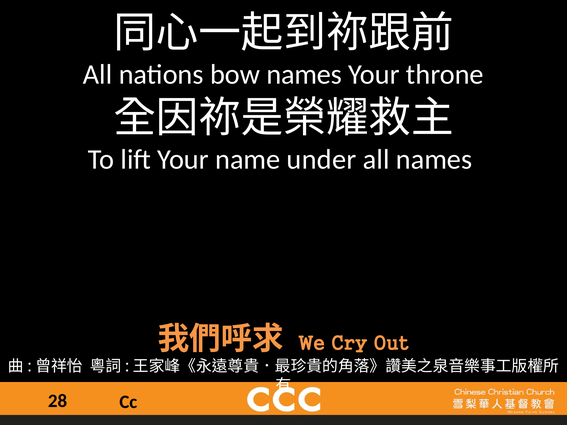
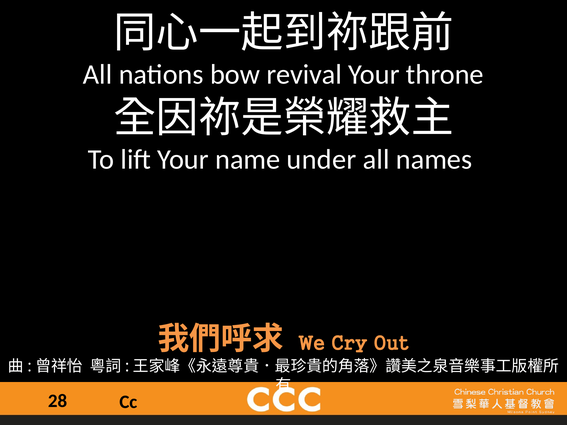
bow names: names -> revival
